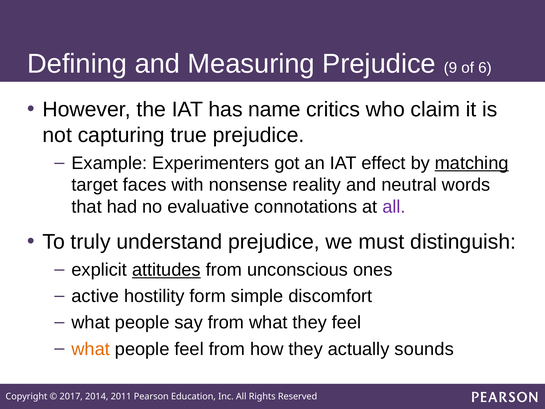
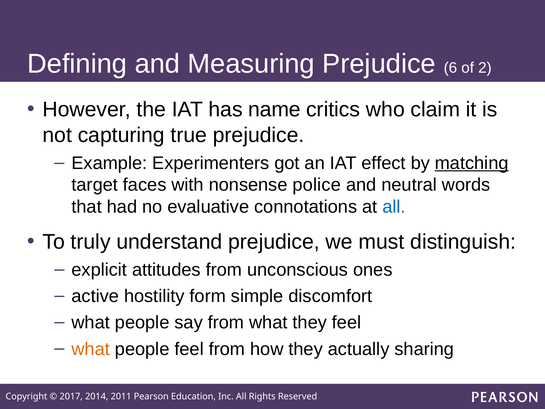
9: 9 -> 6
6: 6 -> 2
reality: reality -> police
all at (394, 207) colour: purple -> blue
attitudes underline: present -> none
sounds: sounds -> sharing
